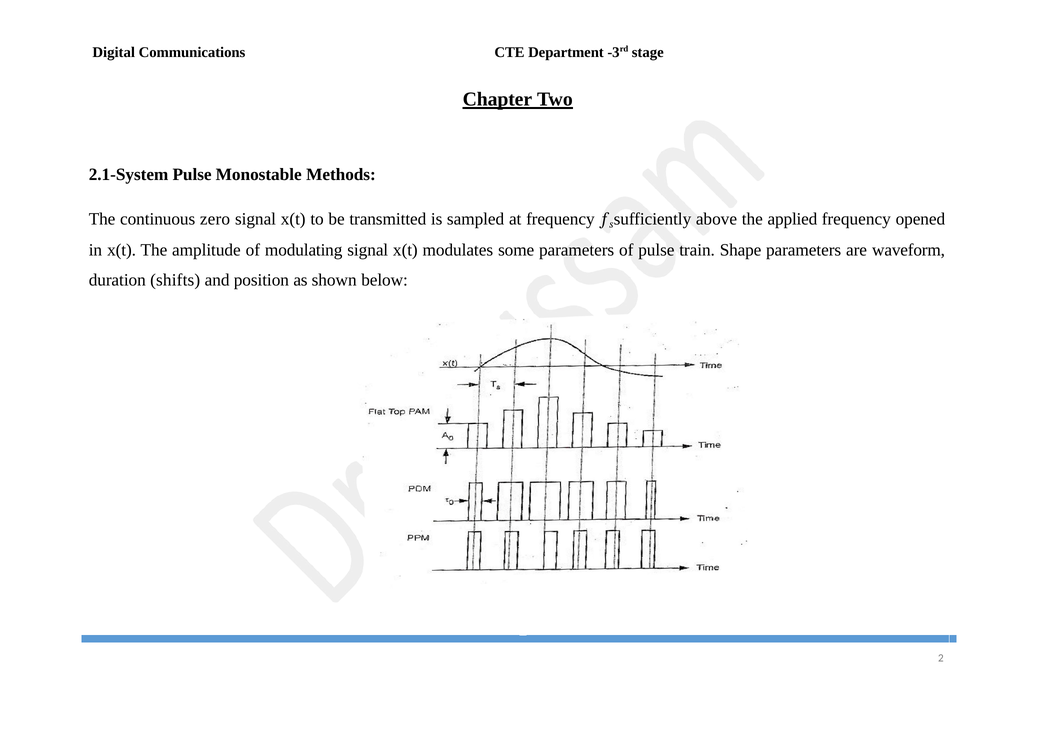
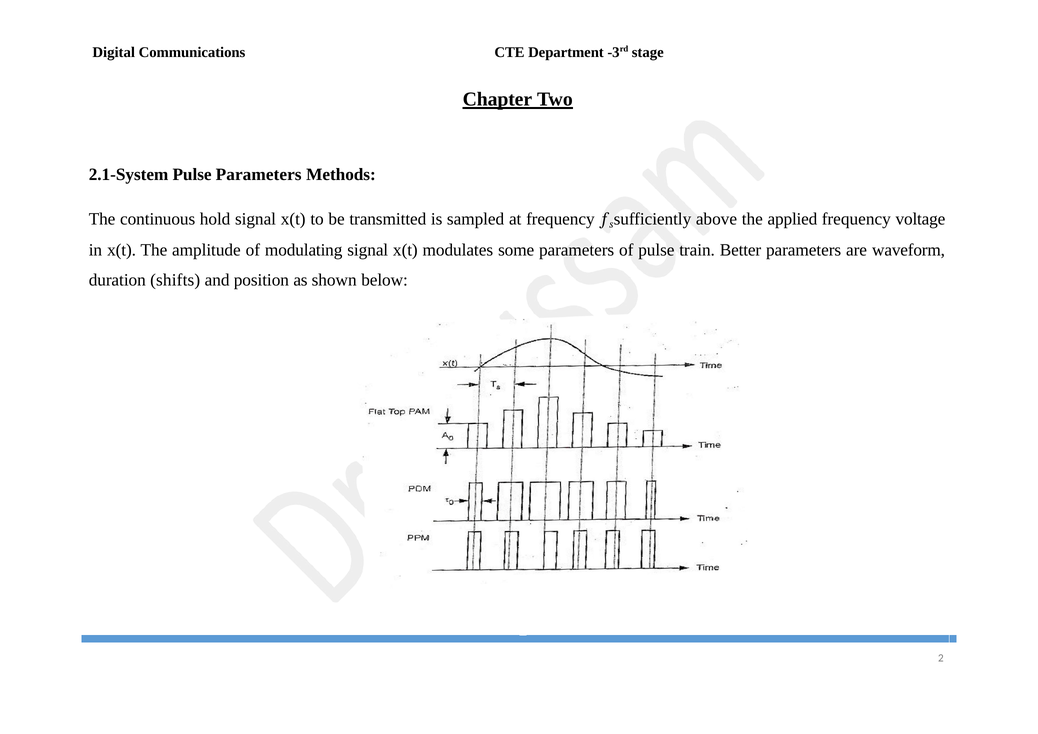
Pulse Monostable: Monostable -> Parameters
zero: zero -> hold
opened: opened -> voltage
Shape: Shape -> Better
